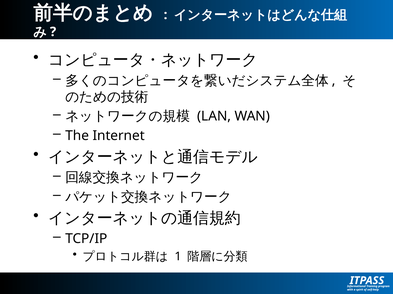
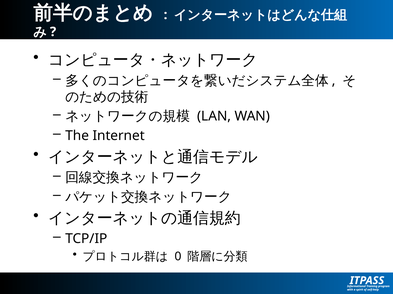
1: 1 -> 0
